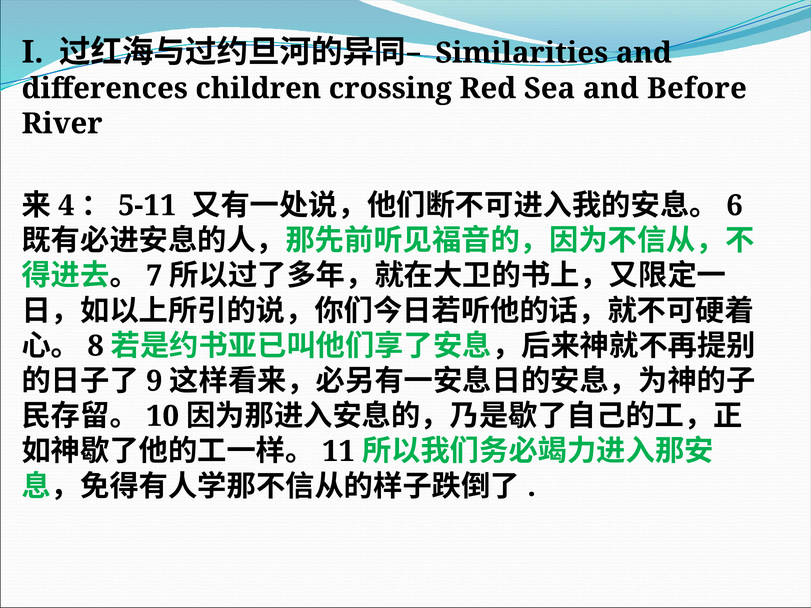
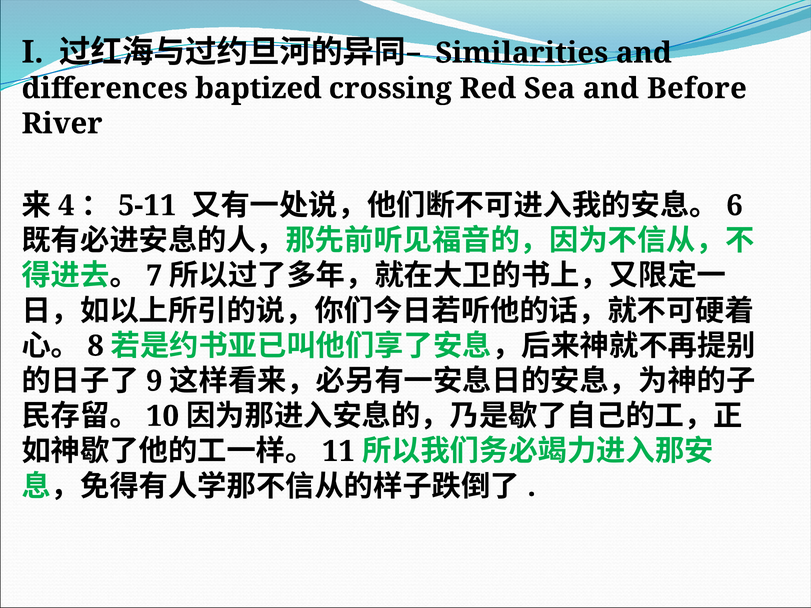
children: children -> baptized
